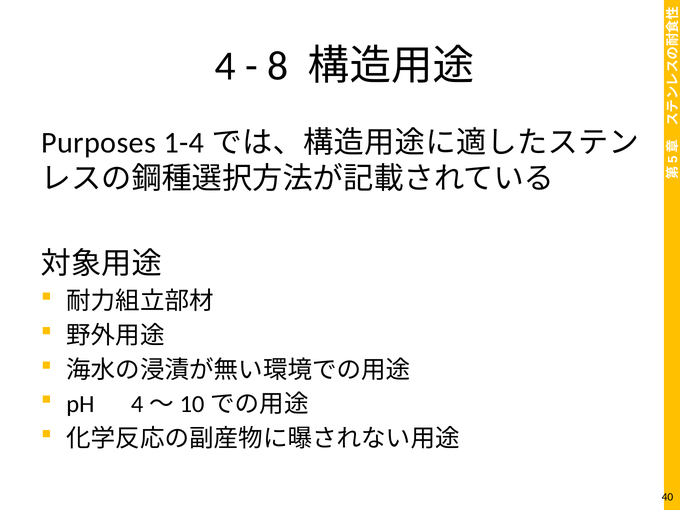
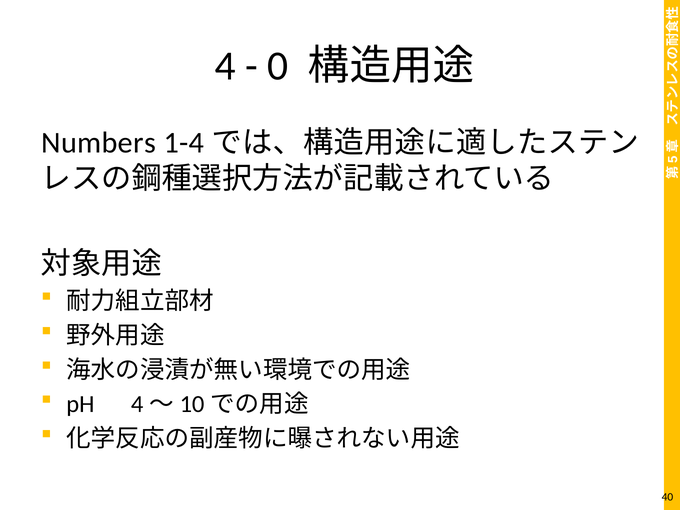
8: 8 -> 0
Purposes: Purposes -> Numbers
